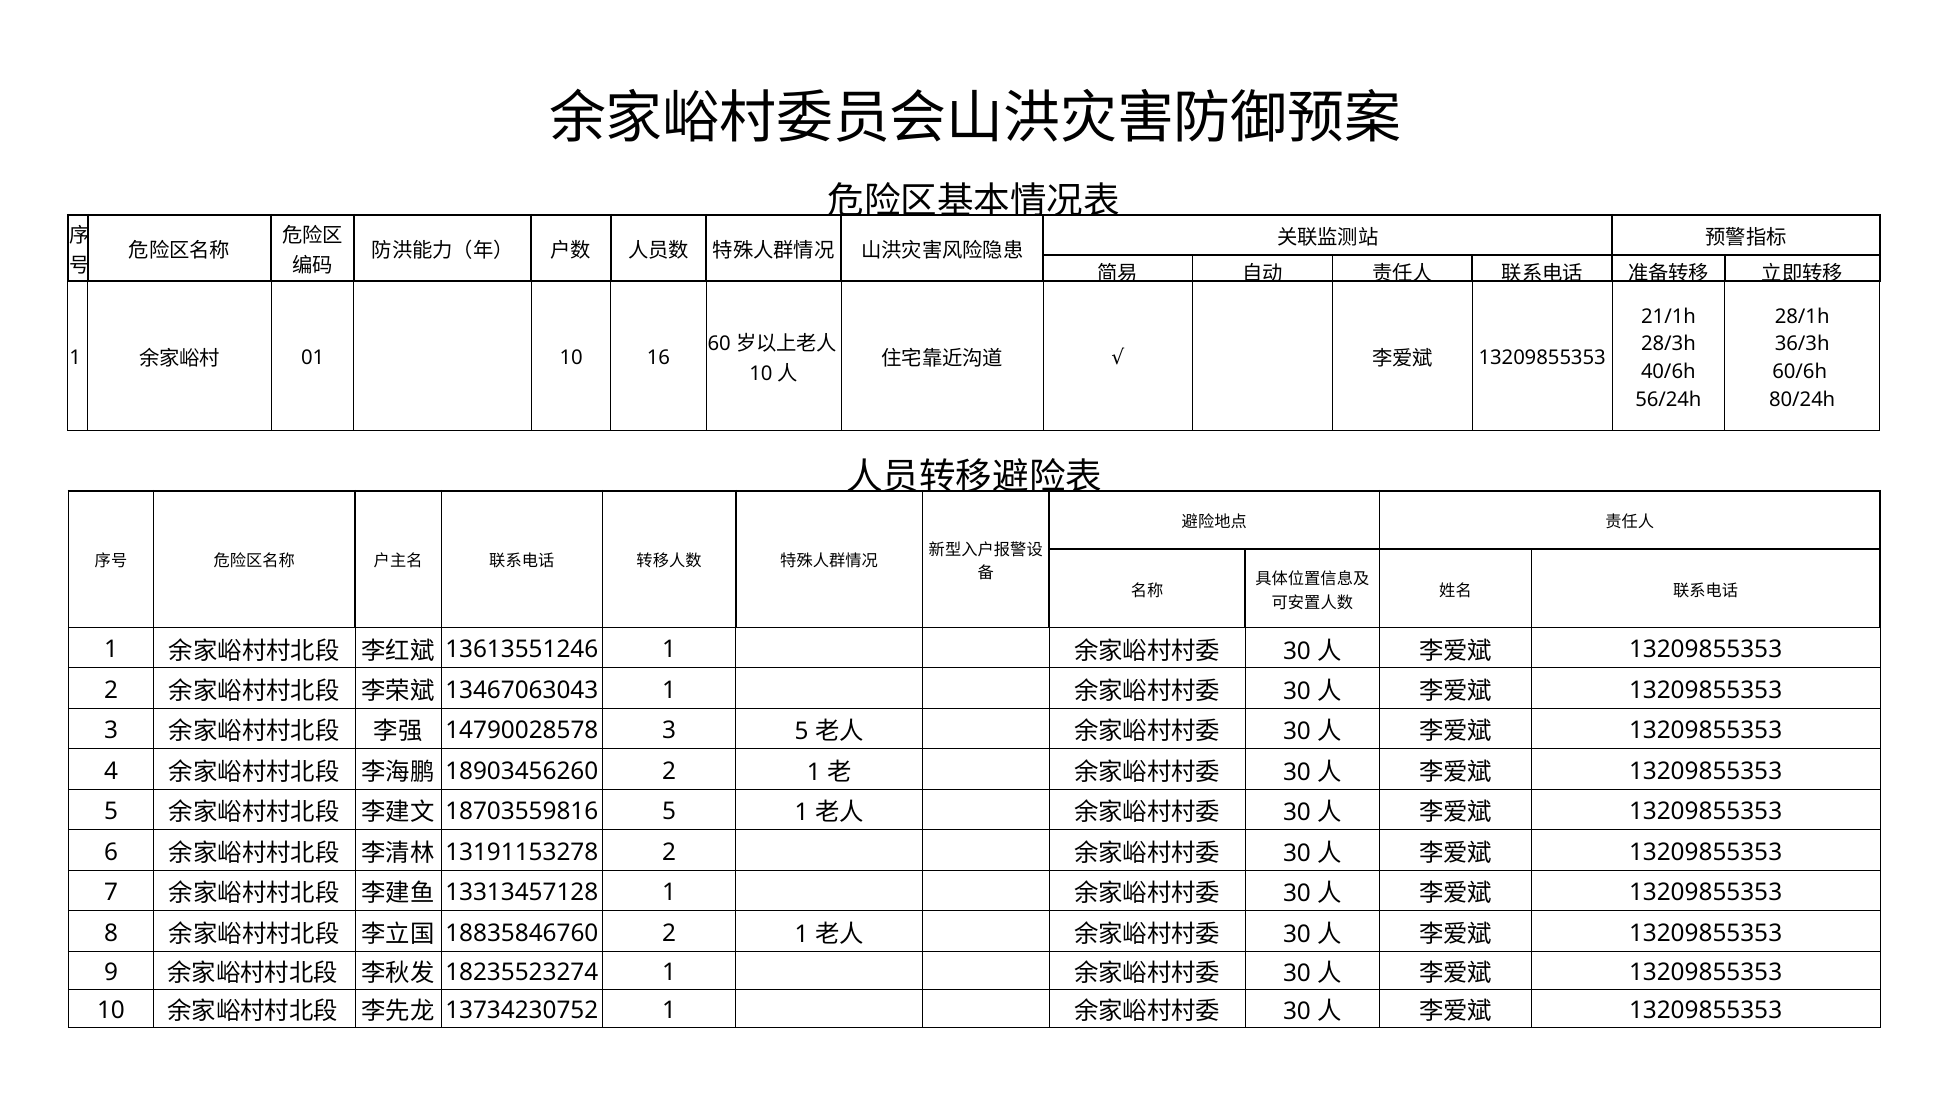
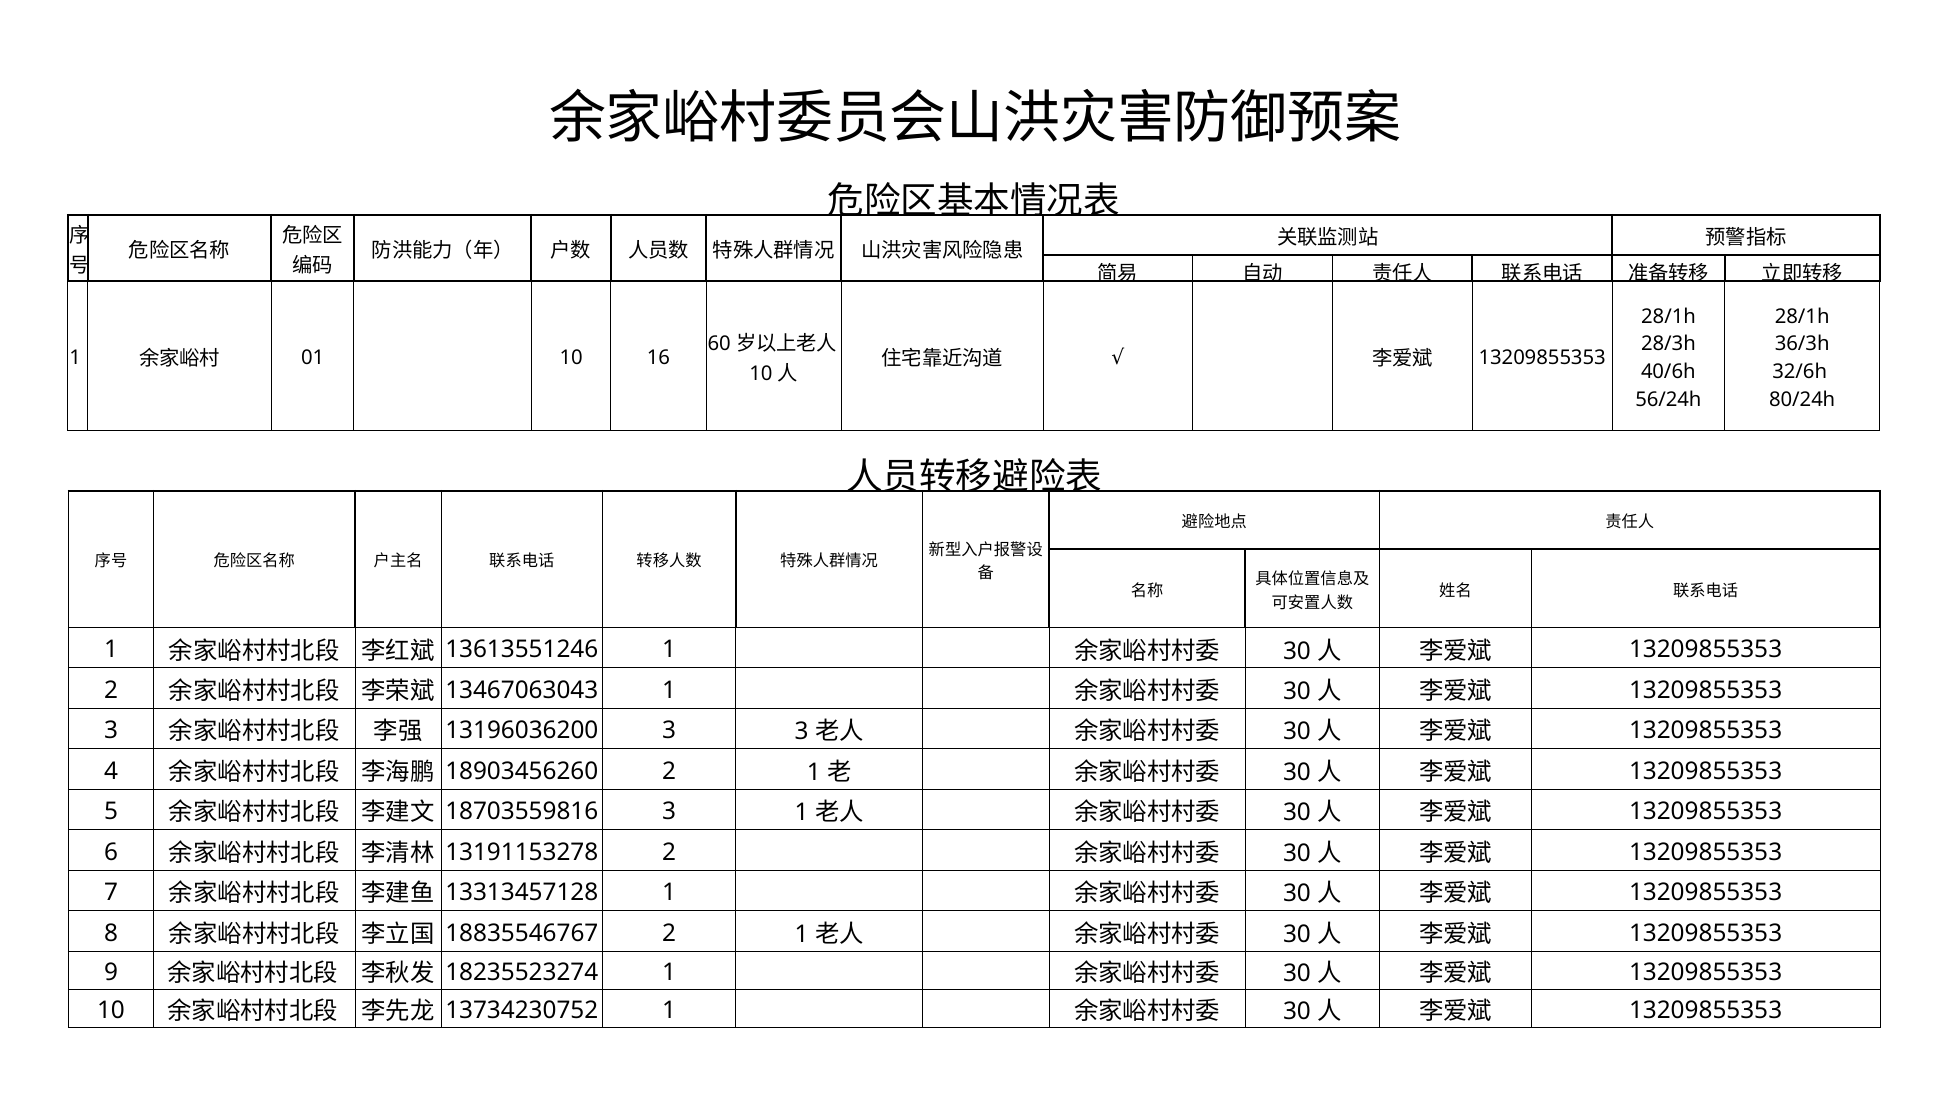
21/1h at (1669, 317): 21/1h -> 28/1h
60/6h: 60/6h -> 32/6h
14790028578: 14790028578 -> 13196036200
3 5: 5 -> 3
18703559816 5: 5 -> 3
18835846760: 18835846760 -> 18835546767
